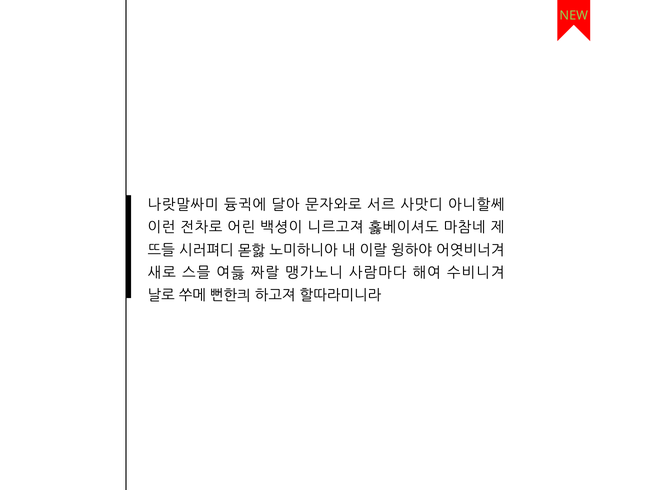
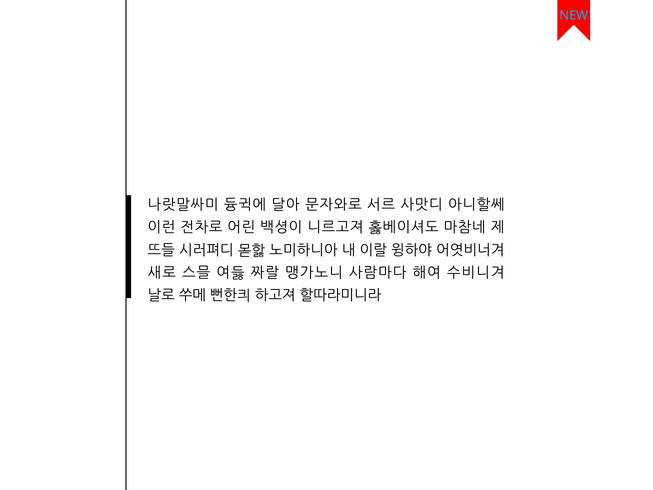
NEW colour: light green -> light blue
